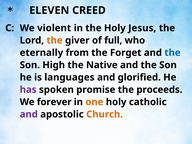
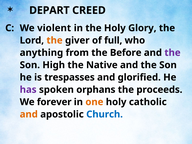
ELEVEN: ELEVEN -> DEPART
Jesus: Jesus -> Glory
eternally: eternally -> anything
Forget: Forget -> Before
the at (173, 53) colour: blue -> purple
languages: languages -> trespasses
promise: promise -> orphans
and at (29, 114) colour: purple -> orange
Church colour: orange -> blue
